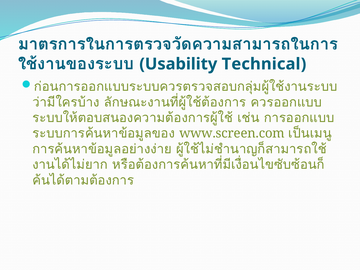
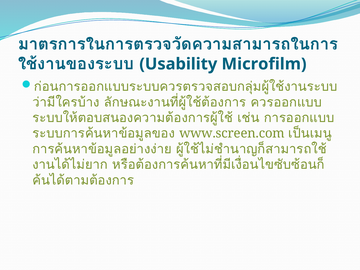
Technical: Technical -> Microfilm
